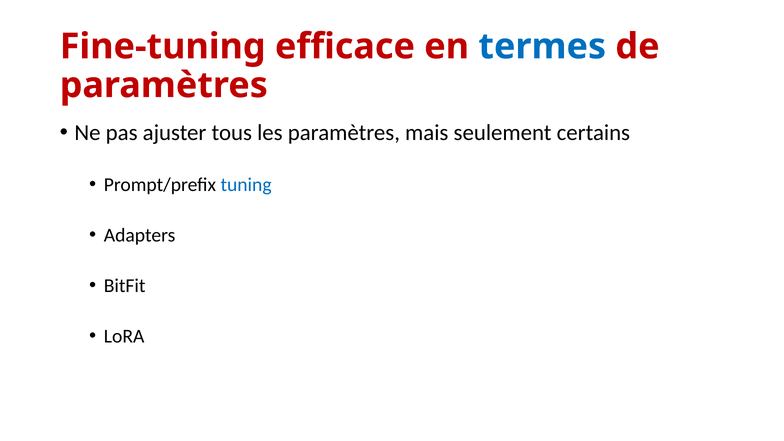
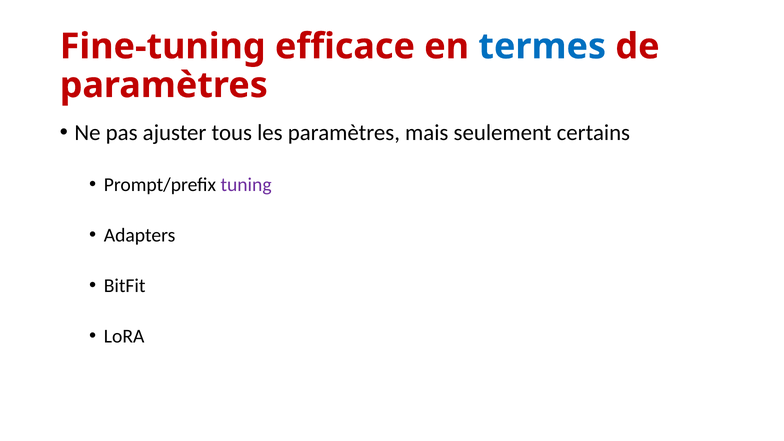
tuning colour: blue -> purple
